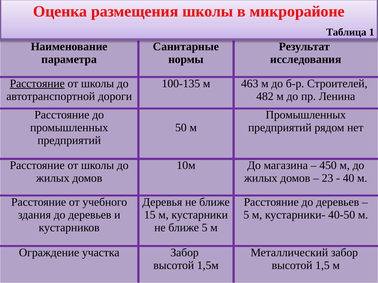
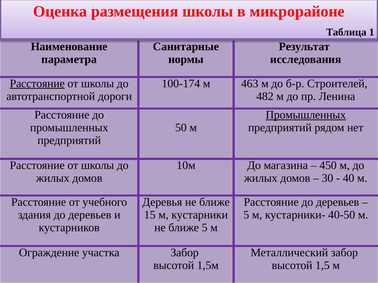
100-135: 100-135 -> 100-174
Промышленных at (306, 115) underline: none -> present
23: 23 -> 30
